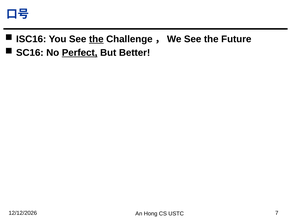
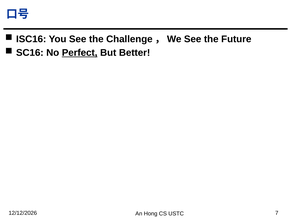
the at (96, 39) underline: present -> none
